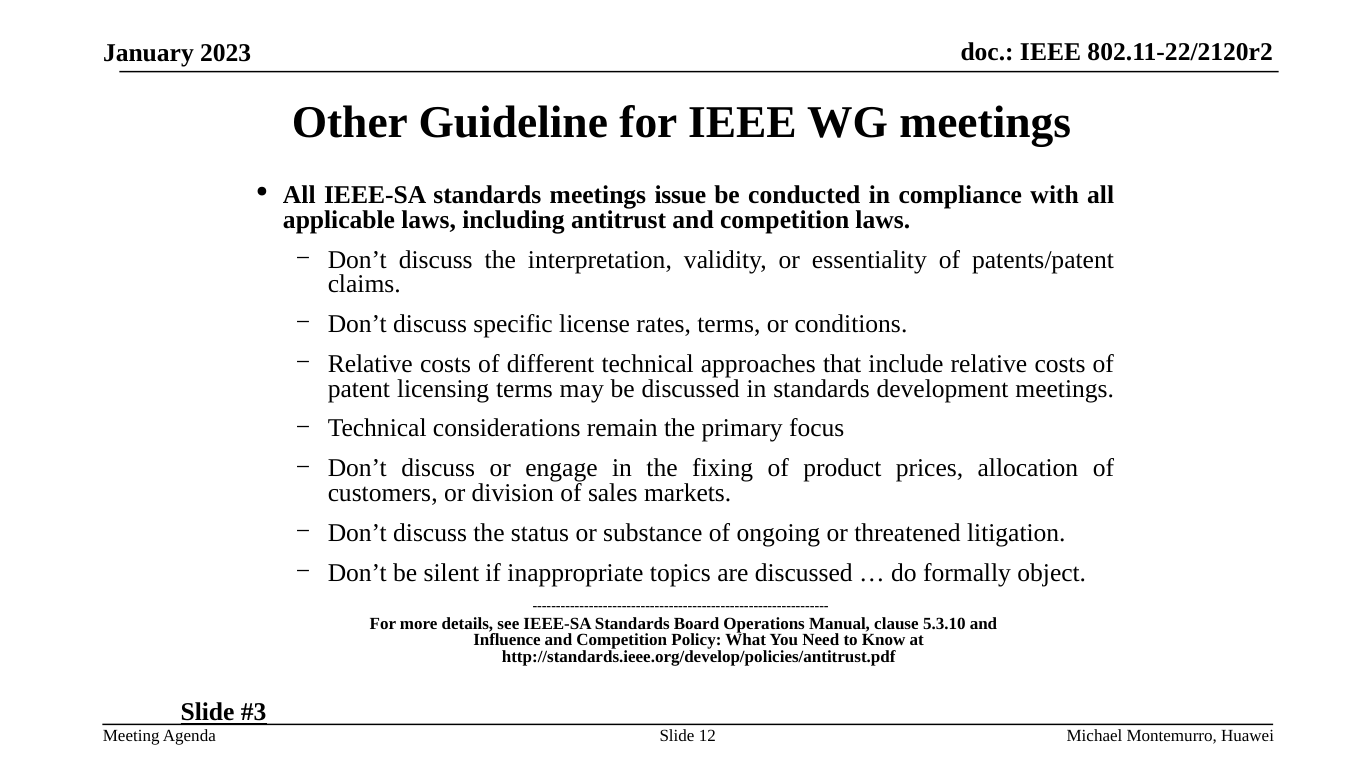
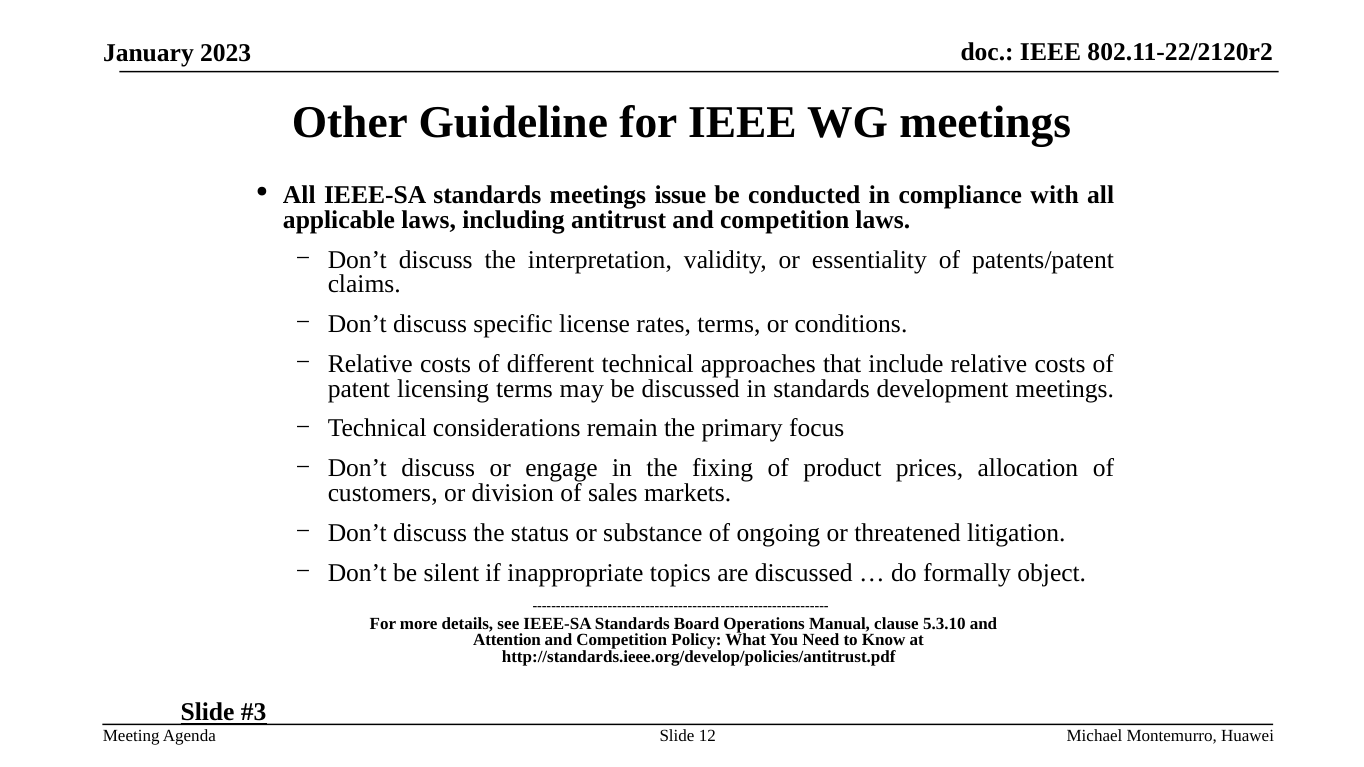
Influence: Influence -> Attention
